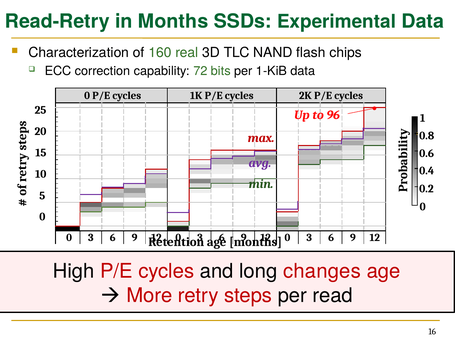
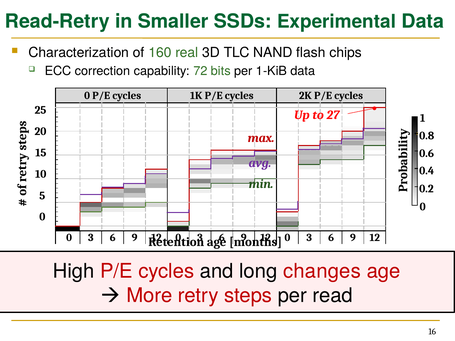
in Months: Months -> Smaller
96: 96 -> 27
